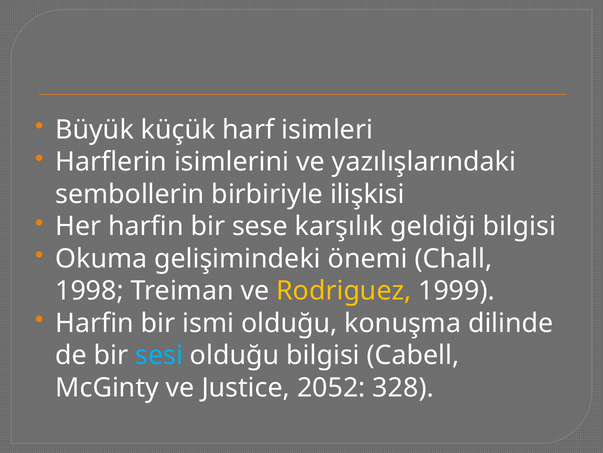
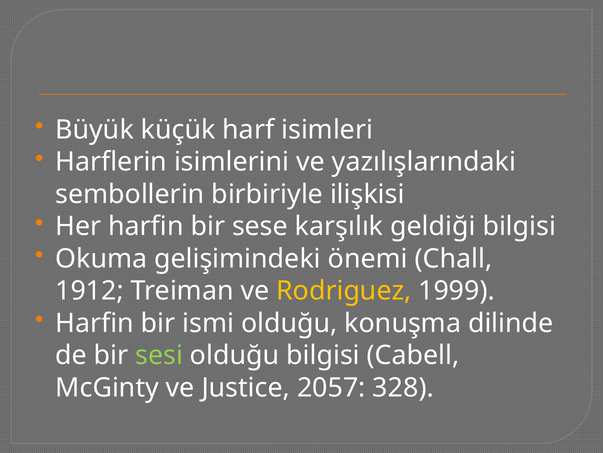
1998: 1998 -> 1912
sesi colour: light blue -> light green
2052: 2052 -> 2057
